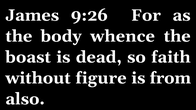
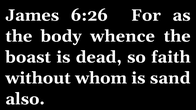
9:26: 9:26 -> 6:26
figure: figure -> whom
from: from -> sand
